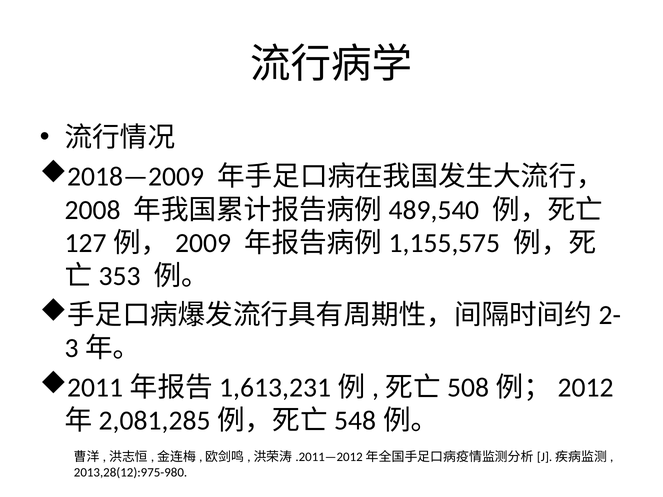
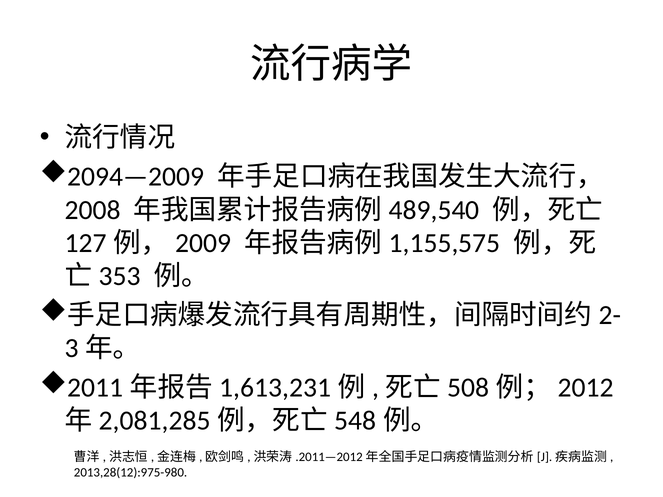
2018—2009: 2018—2009 -> 2094—2009
